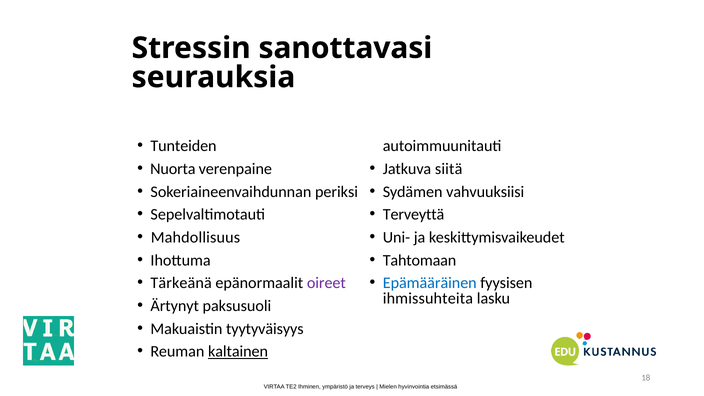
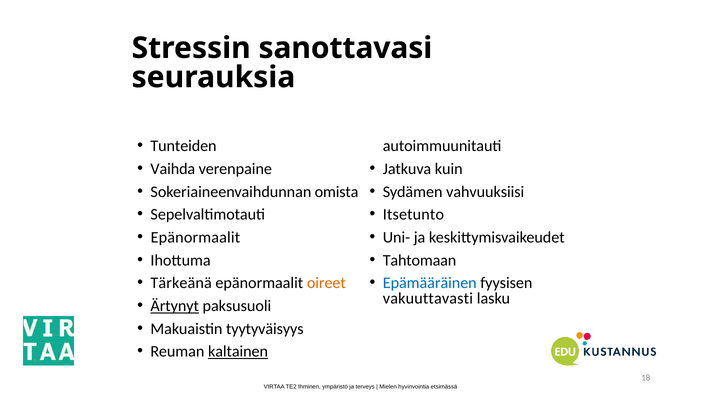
Nuorta: Nuorta -> Vaihda
siitä: siitä -> kuin
periksi: periksi -> omista
Terveyttä: Terveyttä -> Itsetunto
Mahdollisuus at (195, 237): Mahdollisuus -> Epänormaalit
oireet colour: purple -> orange
ihmissuhteita: ihmissuhteita -> vakuuttavasti
Ärtynyt underline: none -> present
